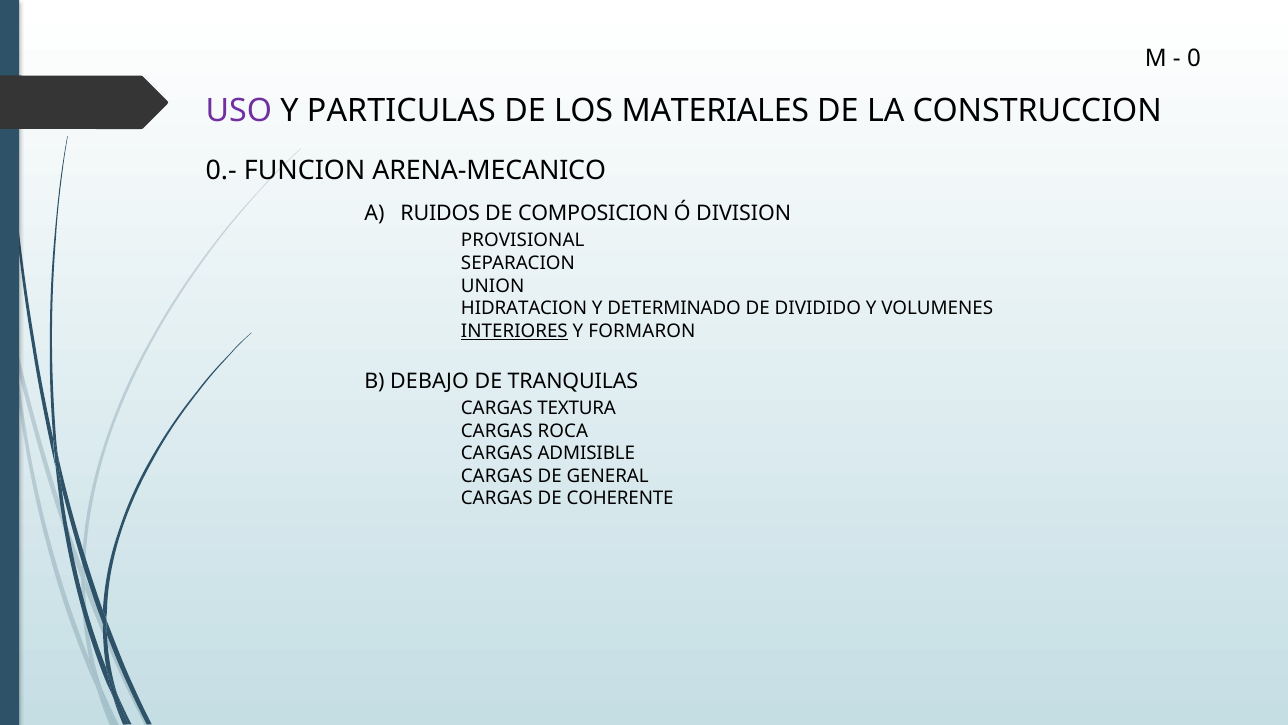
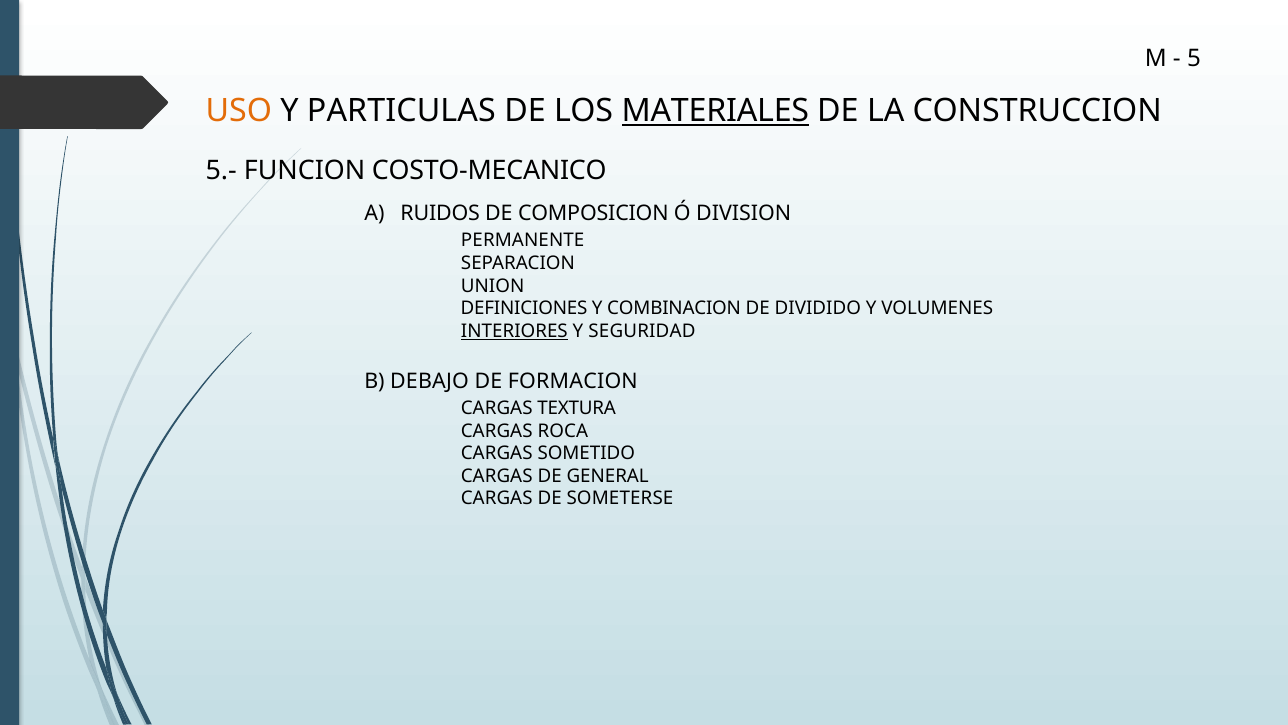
0: 0 -> 5
USO colour: purple -> orange
MATERIALES underline: none -> present
0.-: 0.- -> 5.-
ARENA-MECANICO: ARENA-MECANICO -> COSTO-MECANICO
PROVISIONAL: PROVISIONAL -> PERMANENTE
HIDRATACION: HIDRATACION -> DEFINICIONES
DETERMINADO: DETERMINADO -> COMBINACION
FORMARON: FORMARON -> SEGURIDAD
TRANQUILAS: TRANQUILAS -> FORMACION
ADMISIBLE: ADMISIBLE -> SOMETIDO
COHERENTE: COHERENTE -> SOMETERSE
